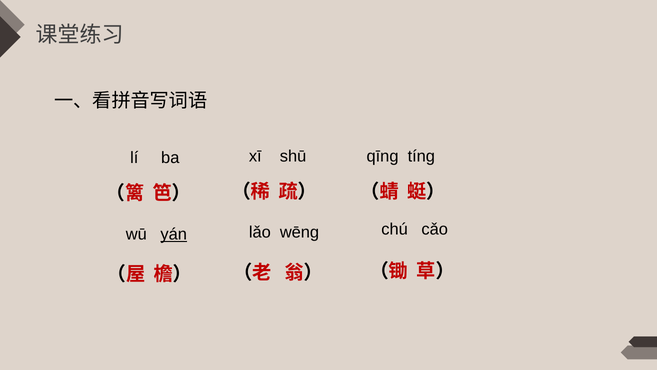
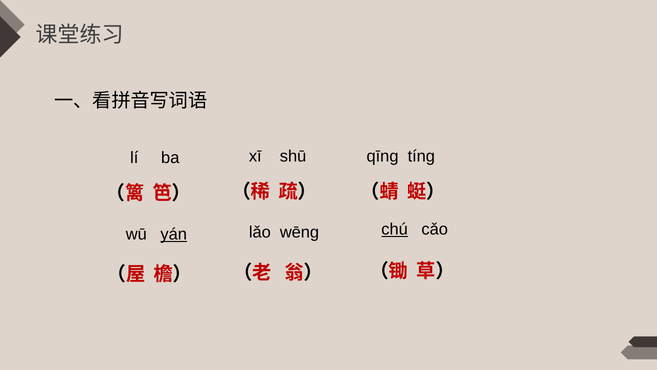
chú underline: none -> present
